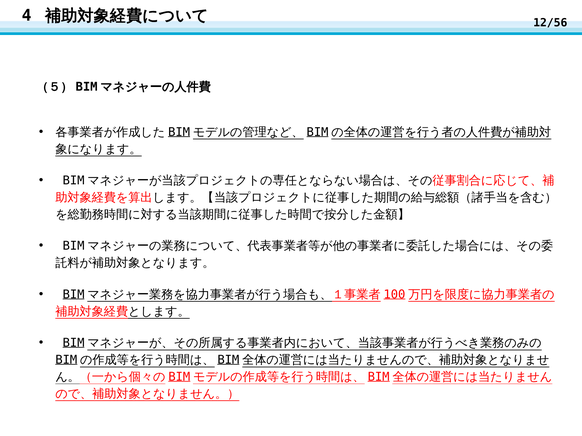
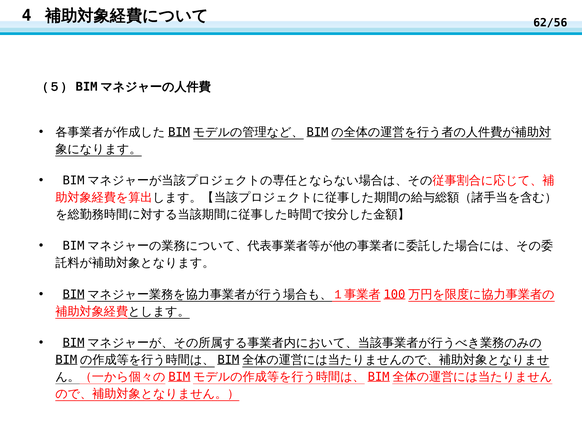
12/56: 12/56 -> 62/56
